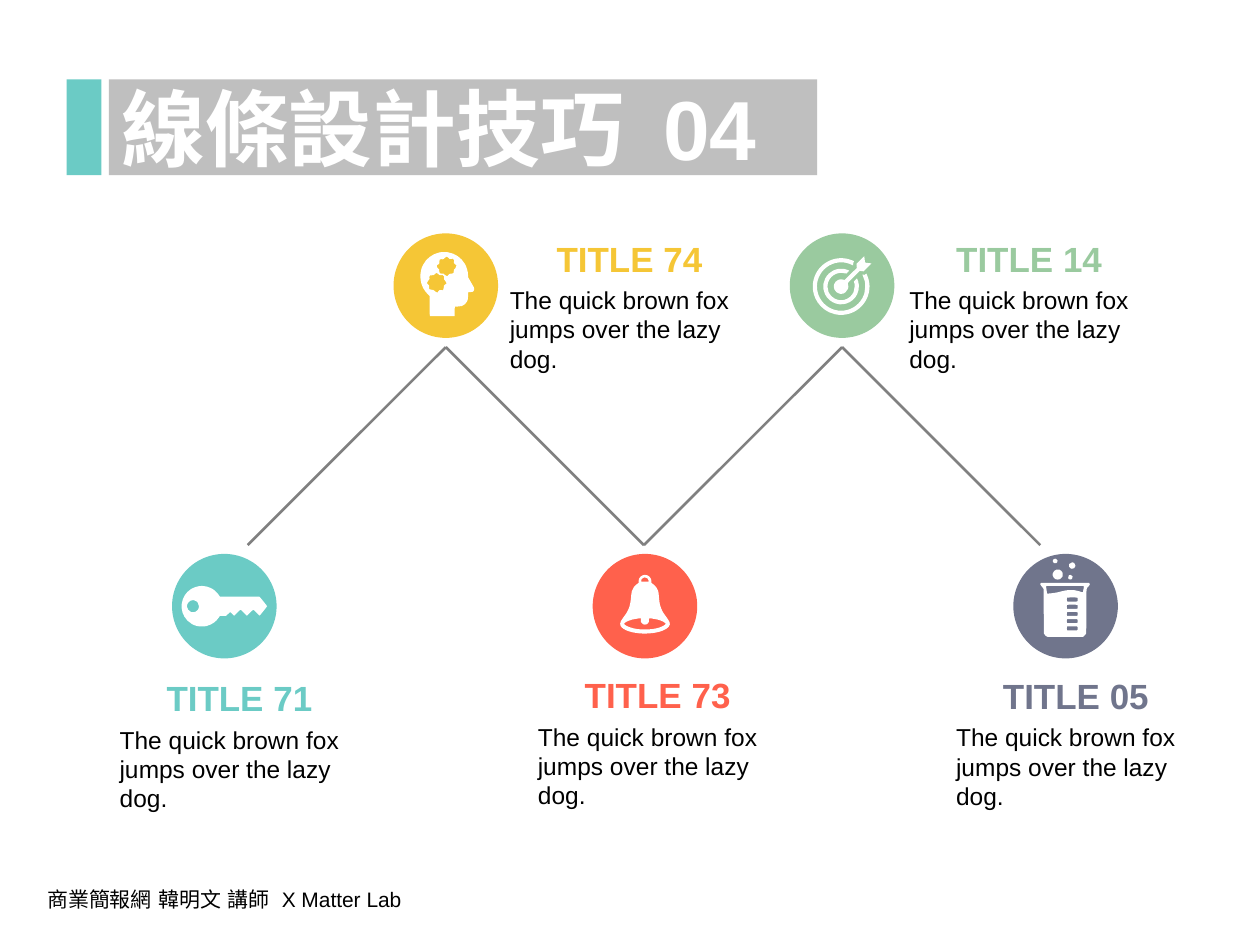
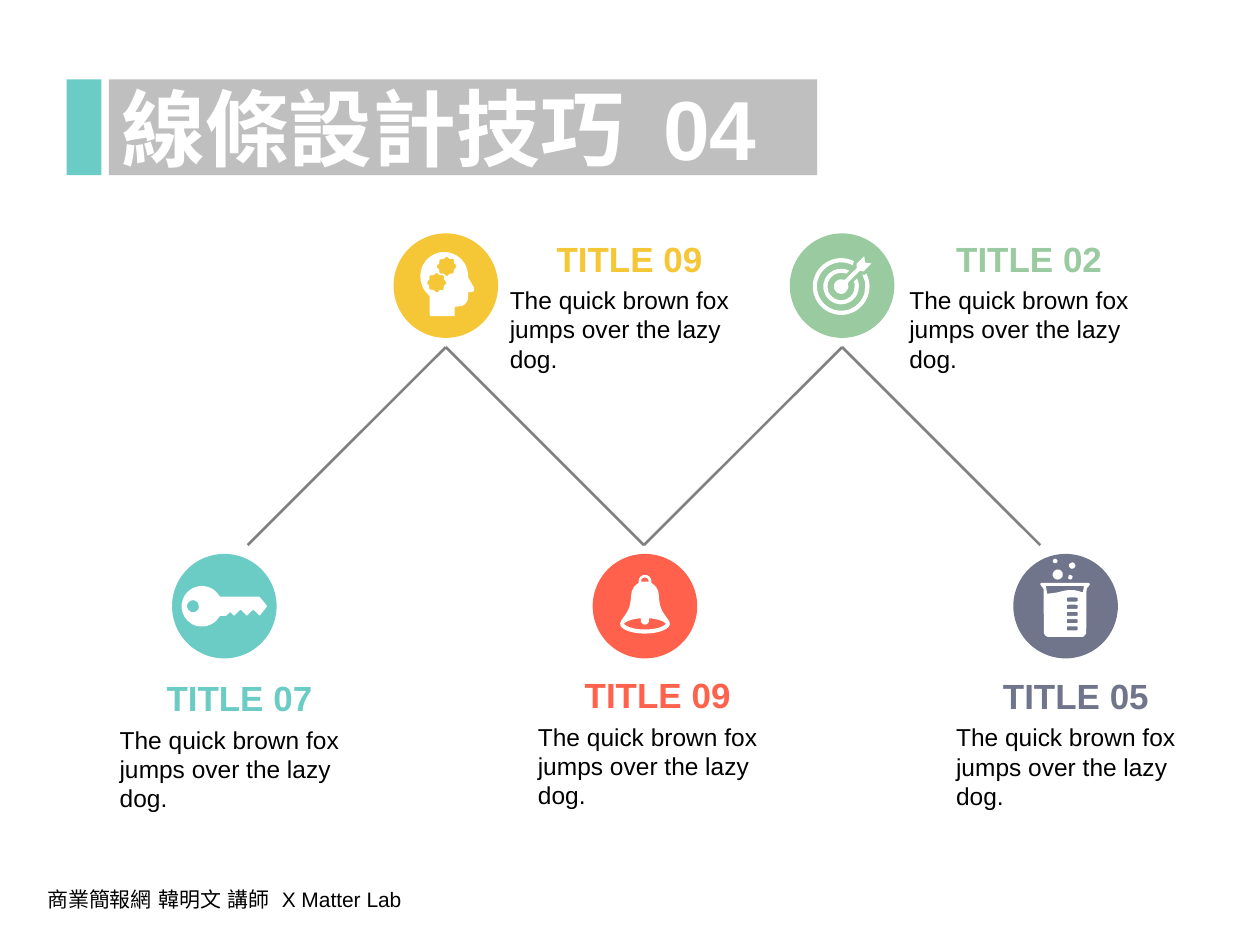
74 at (683, 261): 74 -> 09
14: 14 -> 02
73 at (711, 698): 73 -> 09
71: 71 -> 07
